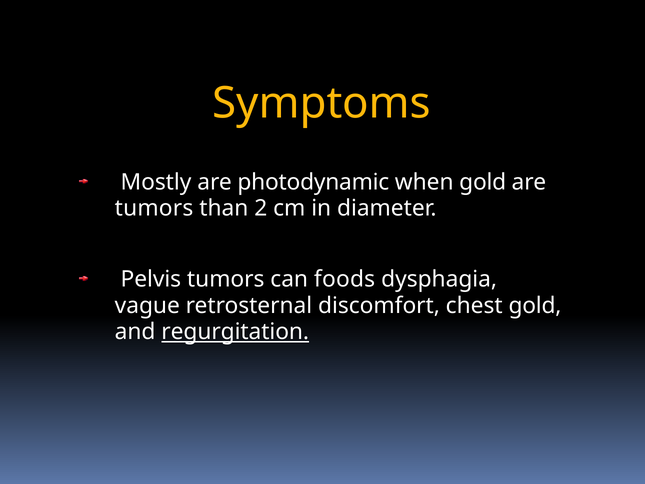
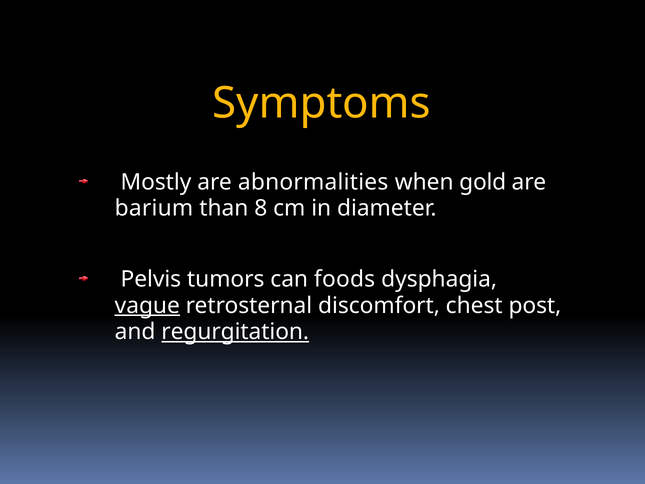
photodynamic: photodynamic -> abnormalities
tumors at (154, 208): tumors -> barium
2: 2 -> 8
vague underline: none -> present
chest gold: gold -> post
